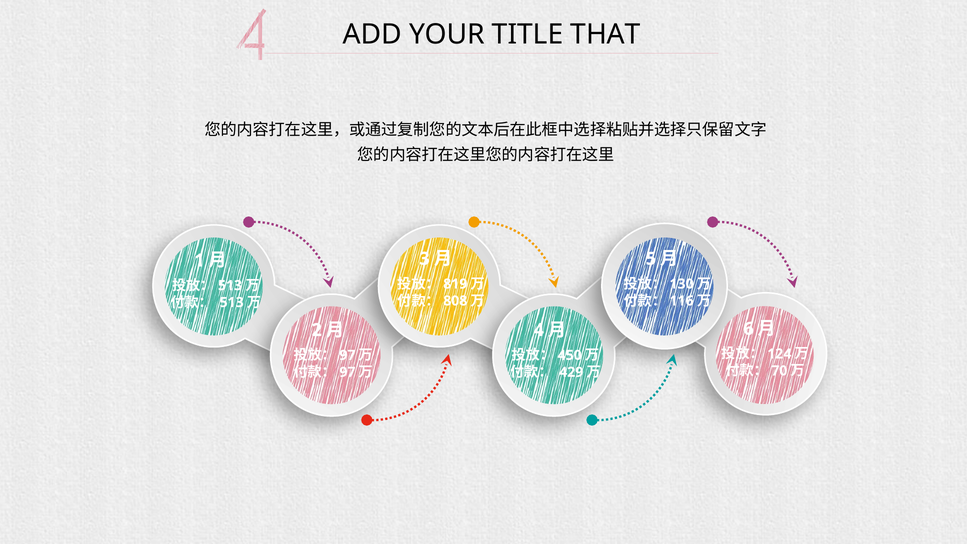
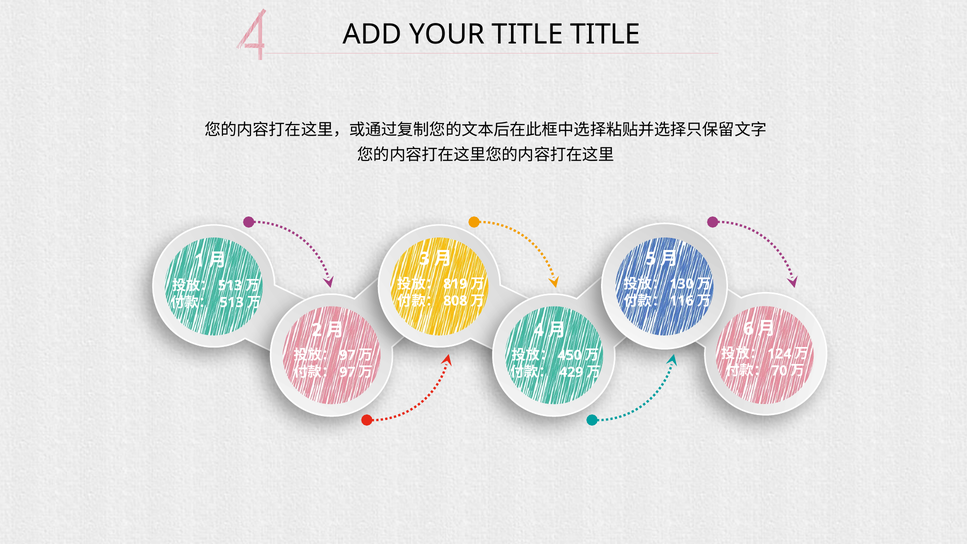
TITLE THAT: THAT -> TITLE
